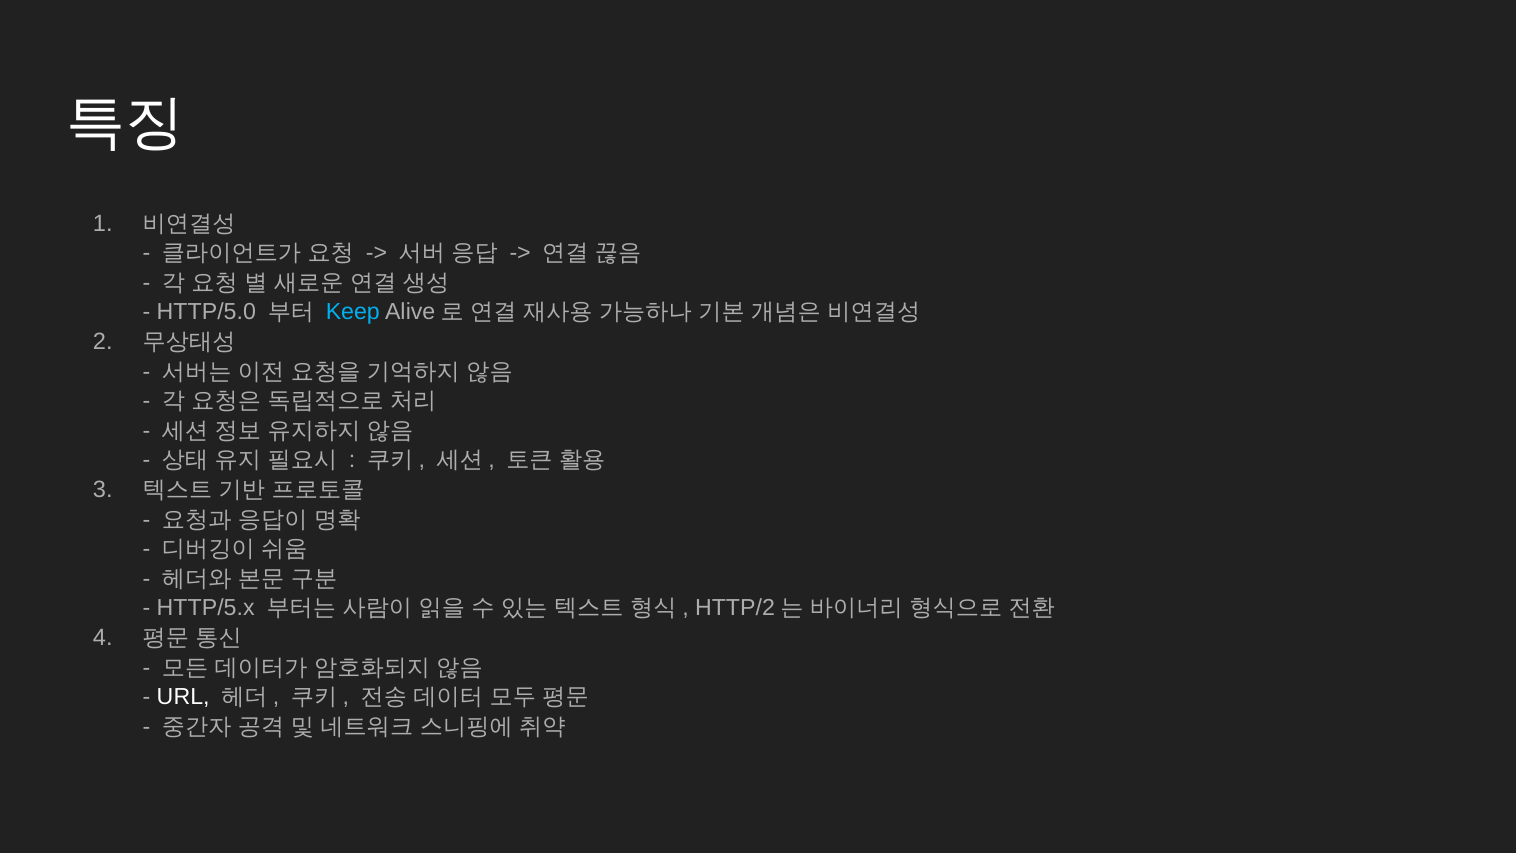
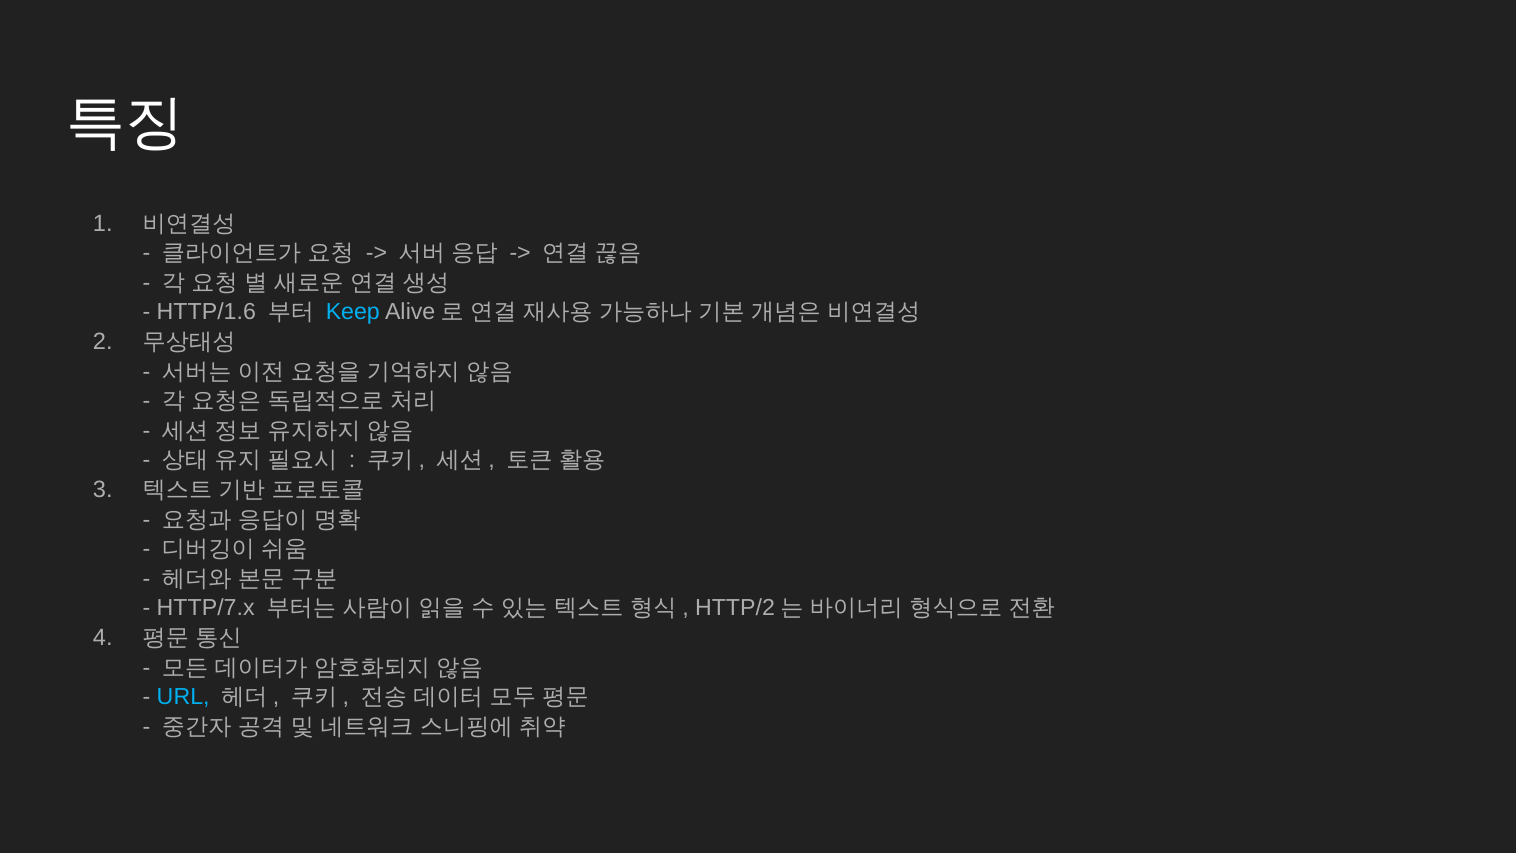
HTTP/5.0: HTTP/5.0 -> HTTP/1.6
HTTP/5.x: HTTP/5.x -> HTTP/7.x
URL colour: white -> light blue
